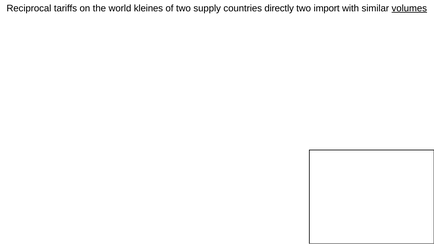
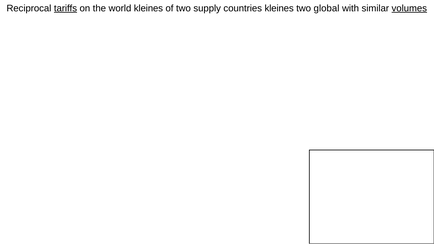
tariffs underline: none -> present
countries directly: directly -> kleines
import: import -> global
